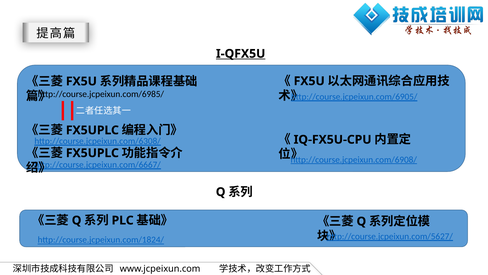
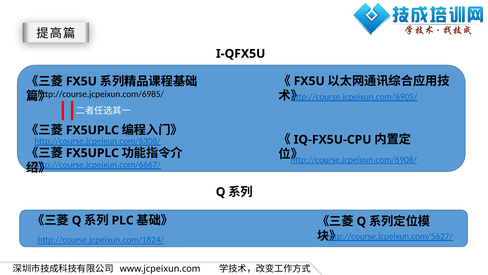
I-QFX5U underline: present -> none
